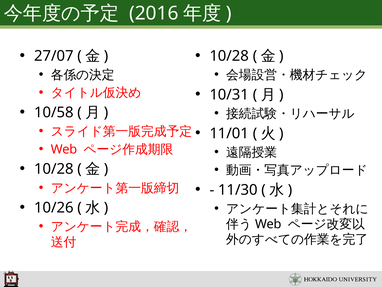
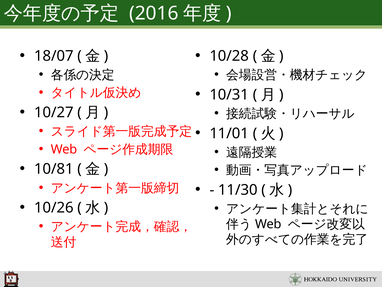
27/07: 27/07 -> 18/07
10/58: 10/58 -> 10/27
10/28 at (54, 169): 10/28 -> 10/81
